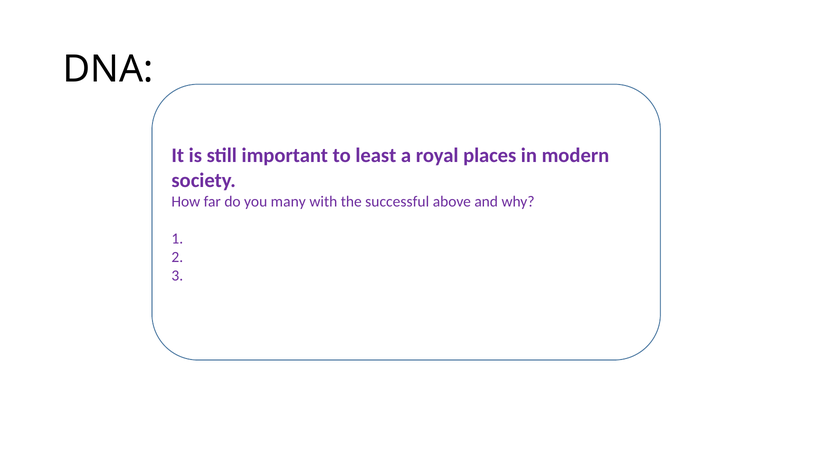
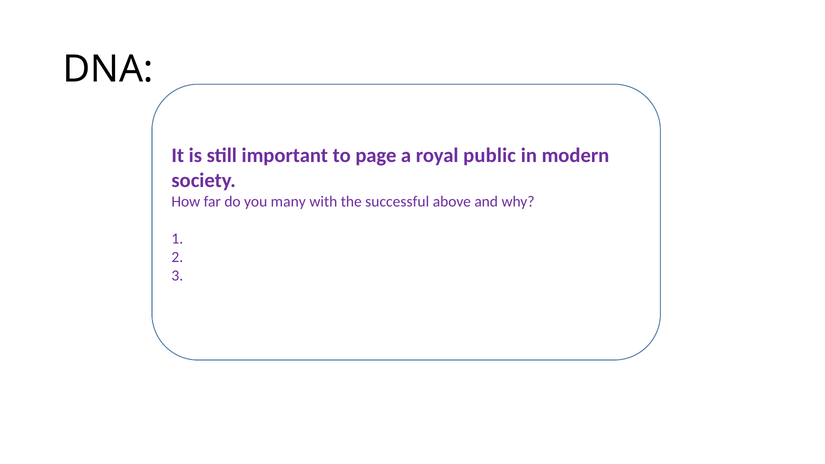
least: least -> page
places: places -> public
